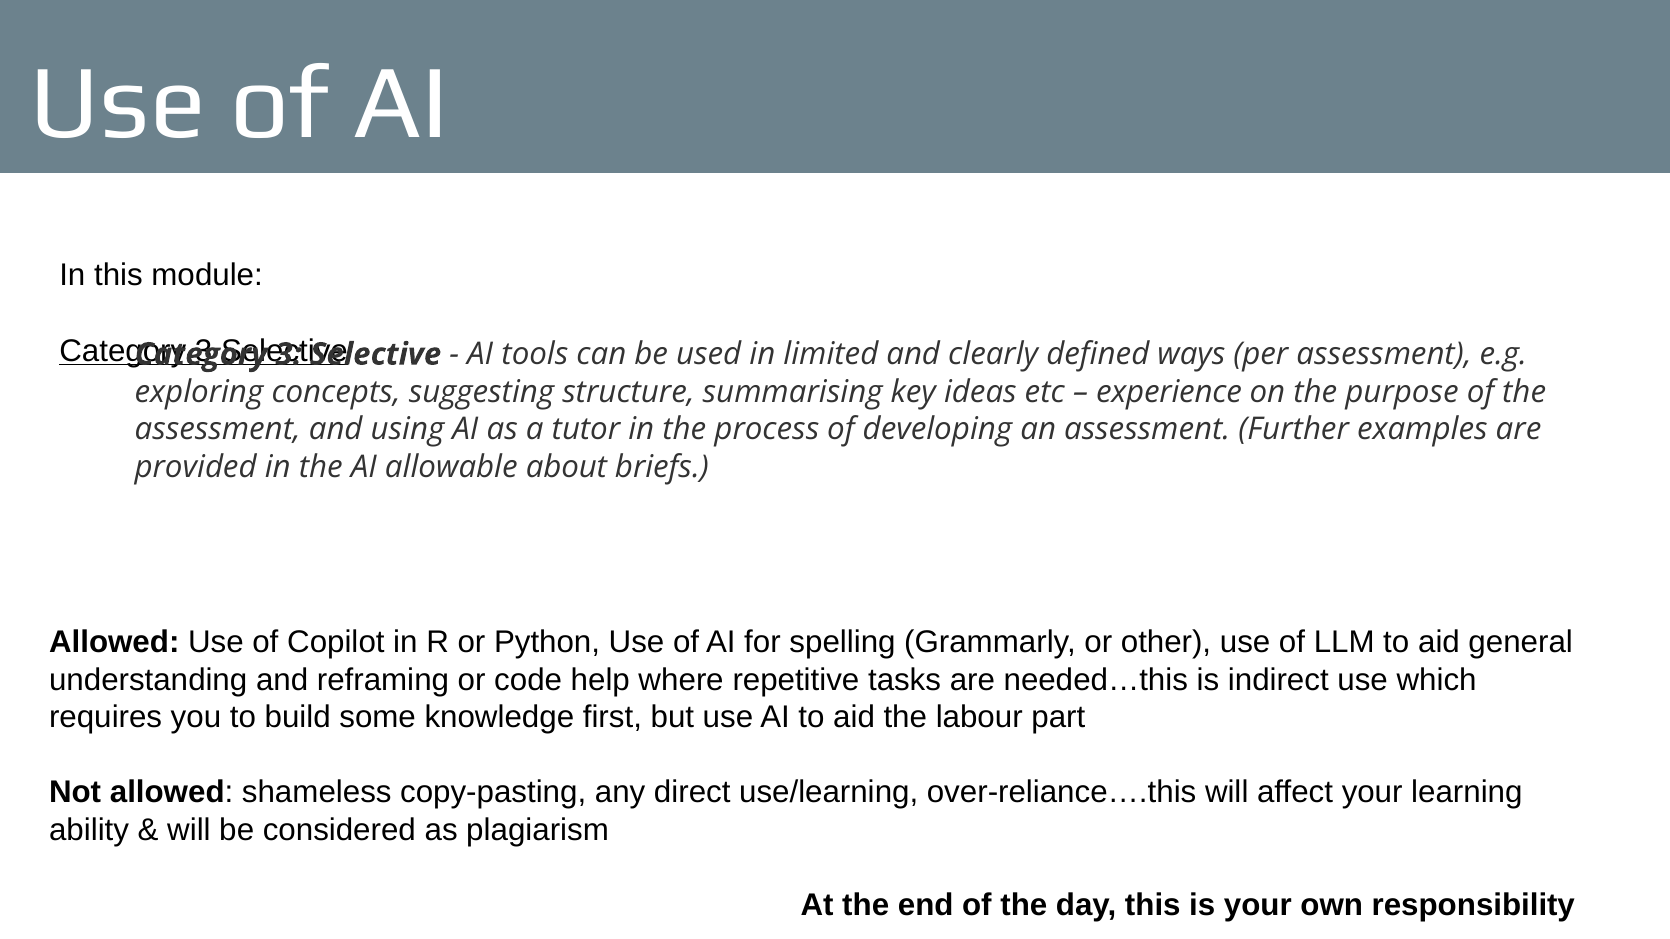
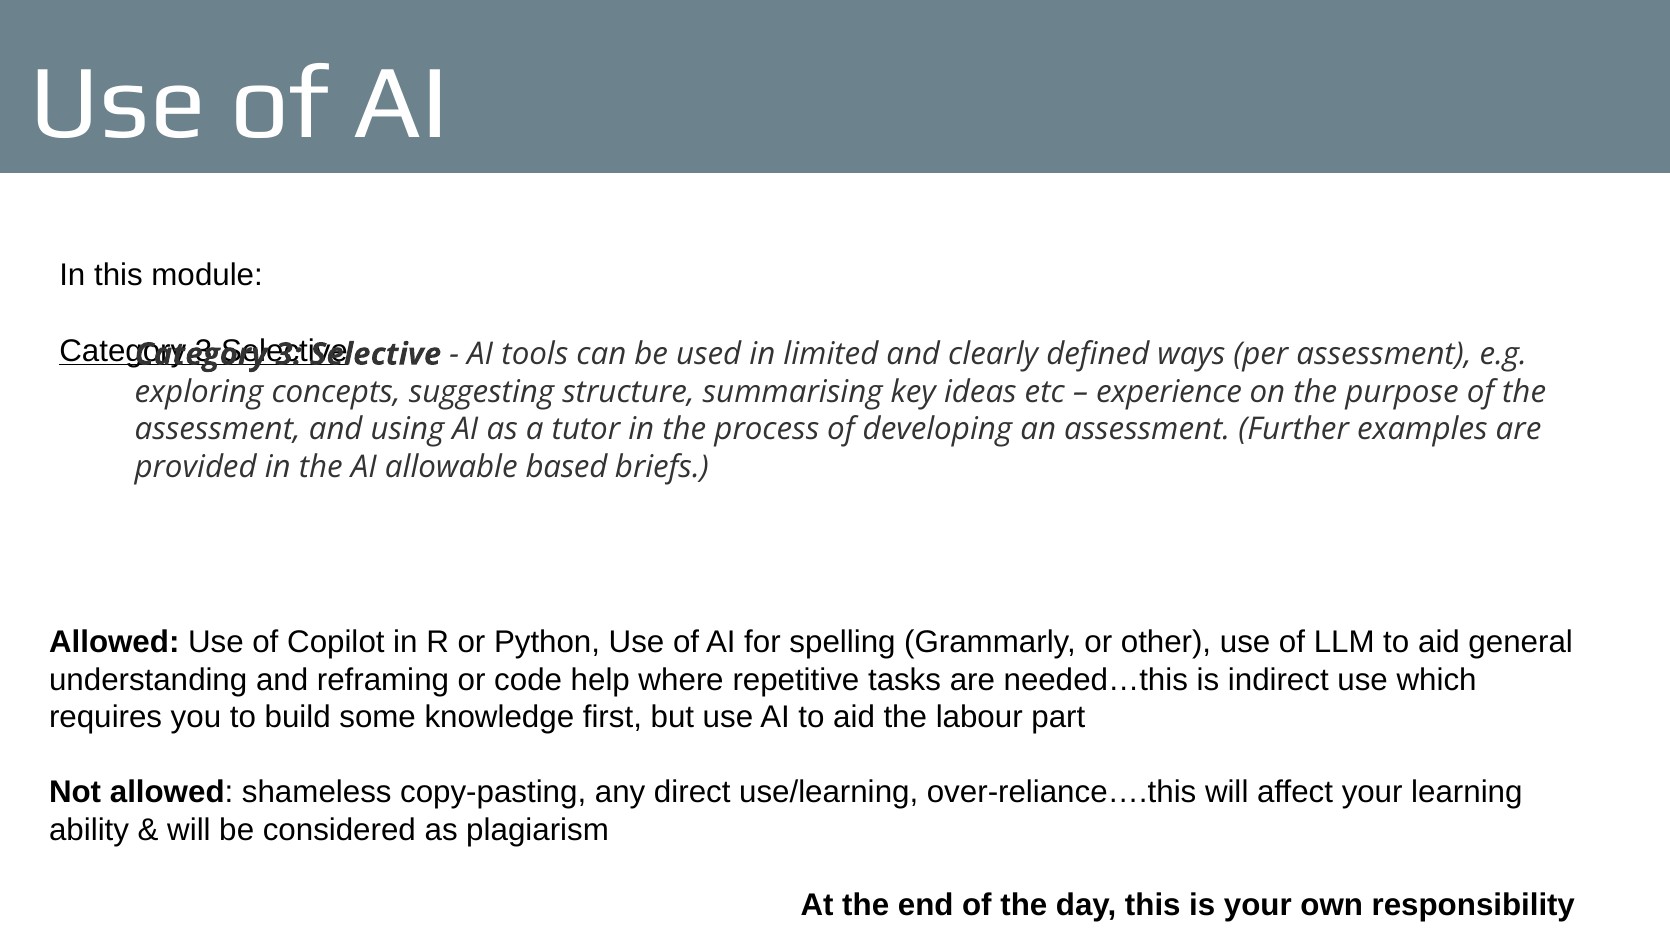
about: about -> based
